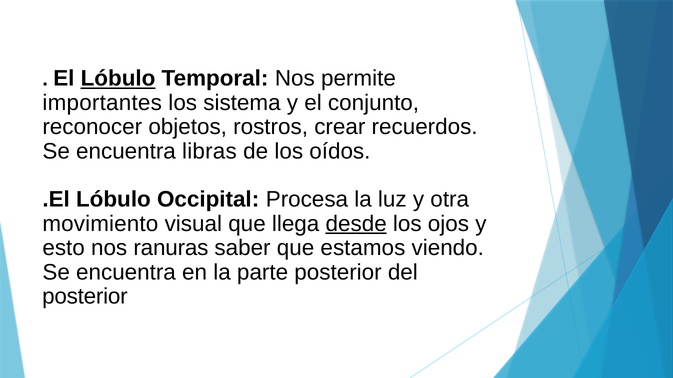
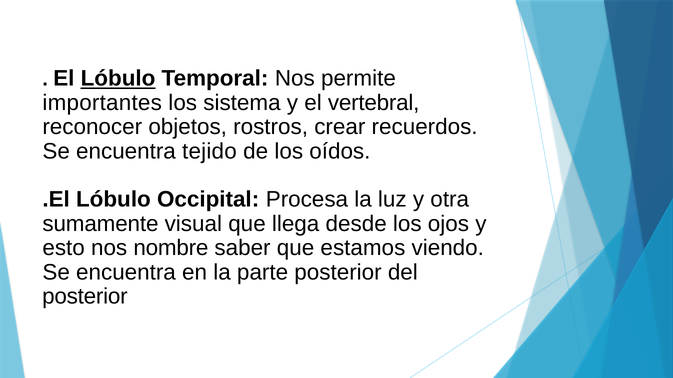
conjunto: conjunto -> vertebral
libras: libras -> tejido
movimiento: movimiento -> sumamente
desde underline: present -> none
ranuras: ranuras -> nombre
